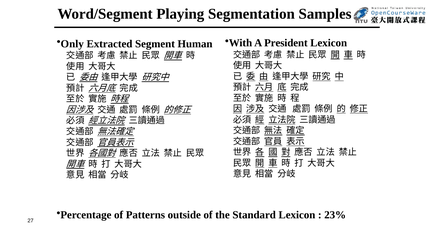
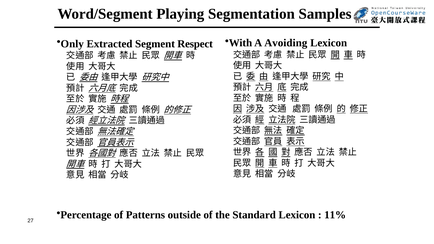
President: President -> Avoiding
Human: Human -> Respect
23%: 23% -> 11%
